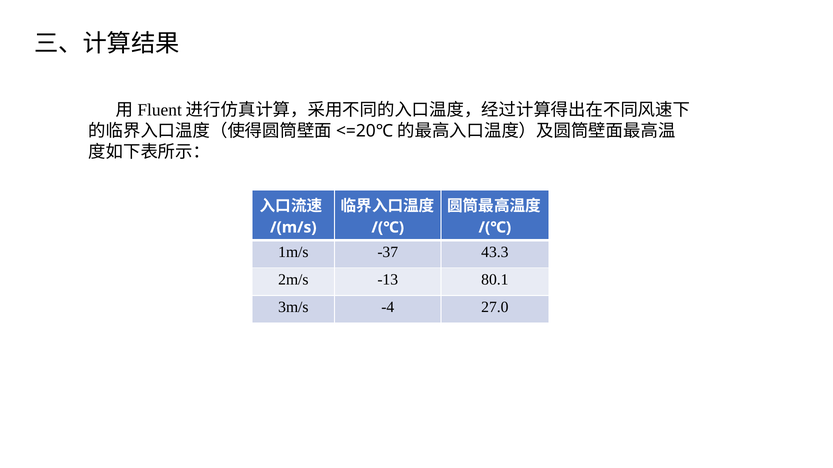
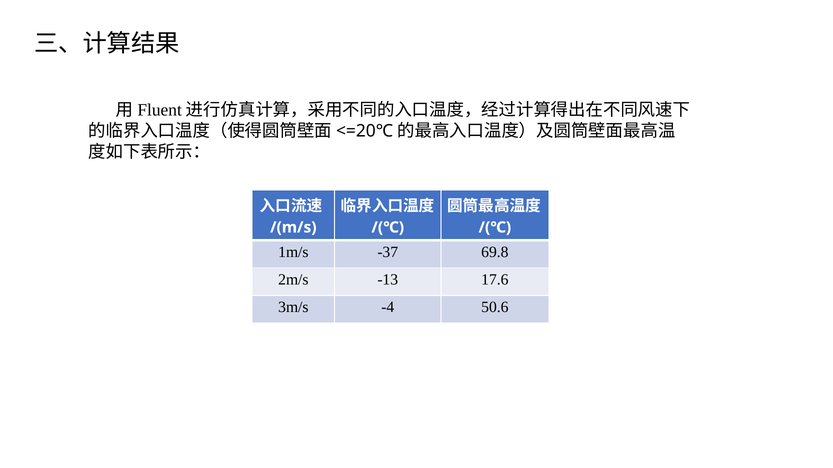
43.3: 43.3 -> 69.8
80.1: 80.1 -> 17.6
27.0: 27.0 -> 50.6
